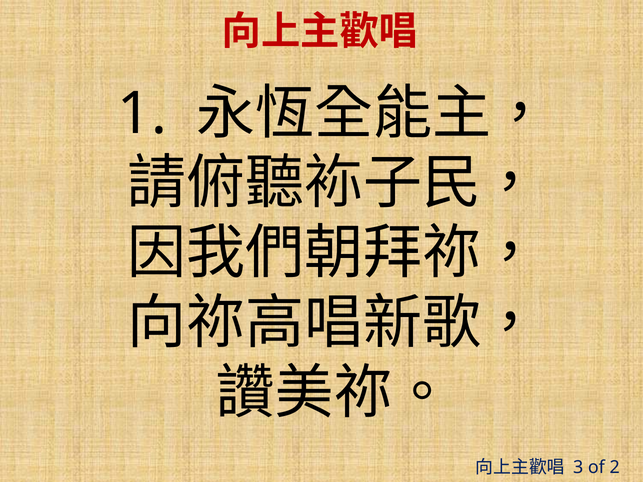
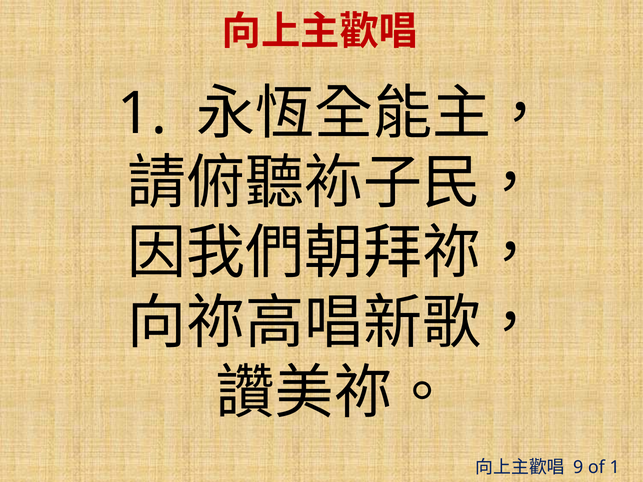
3: 3 -> 9
of 2: 2 -> 1
